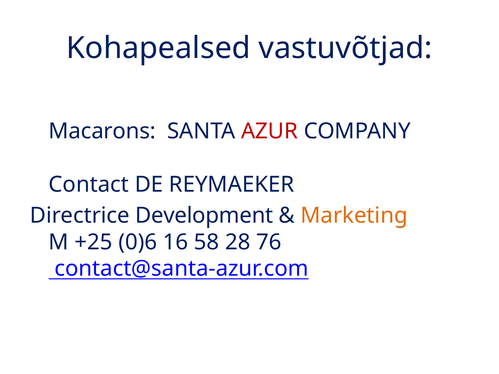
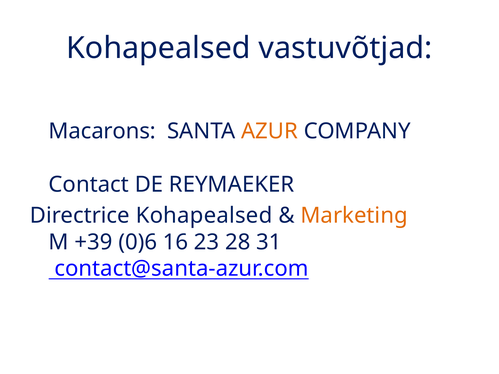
AZUR colour: red -> orange
Directrice Development: Development -> Kohapealsed
+25: +25 -> +39
58: 58 -> 23
76: 76 -> 31
